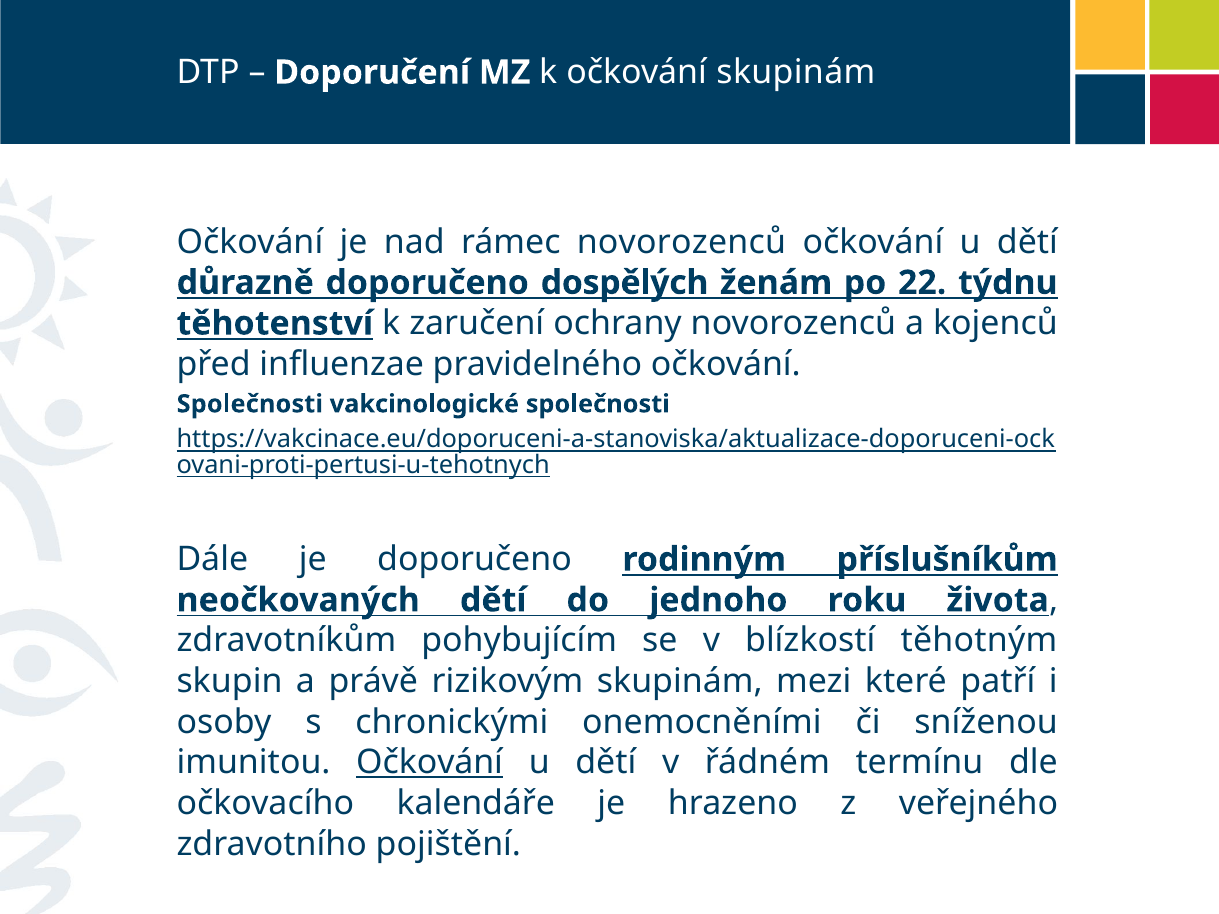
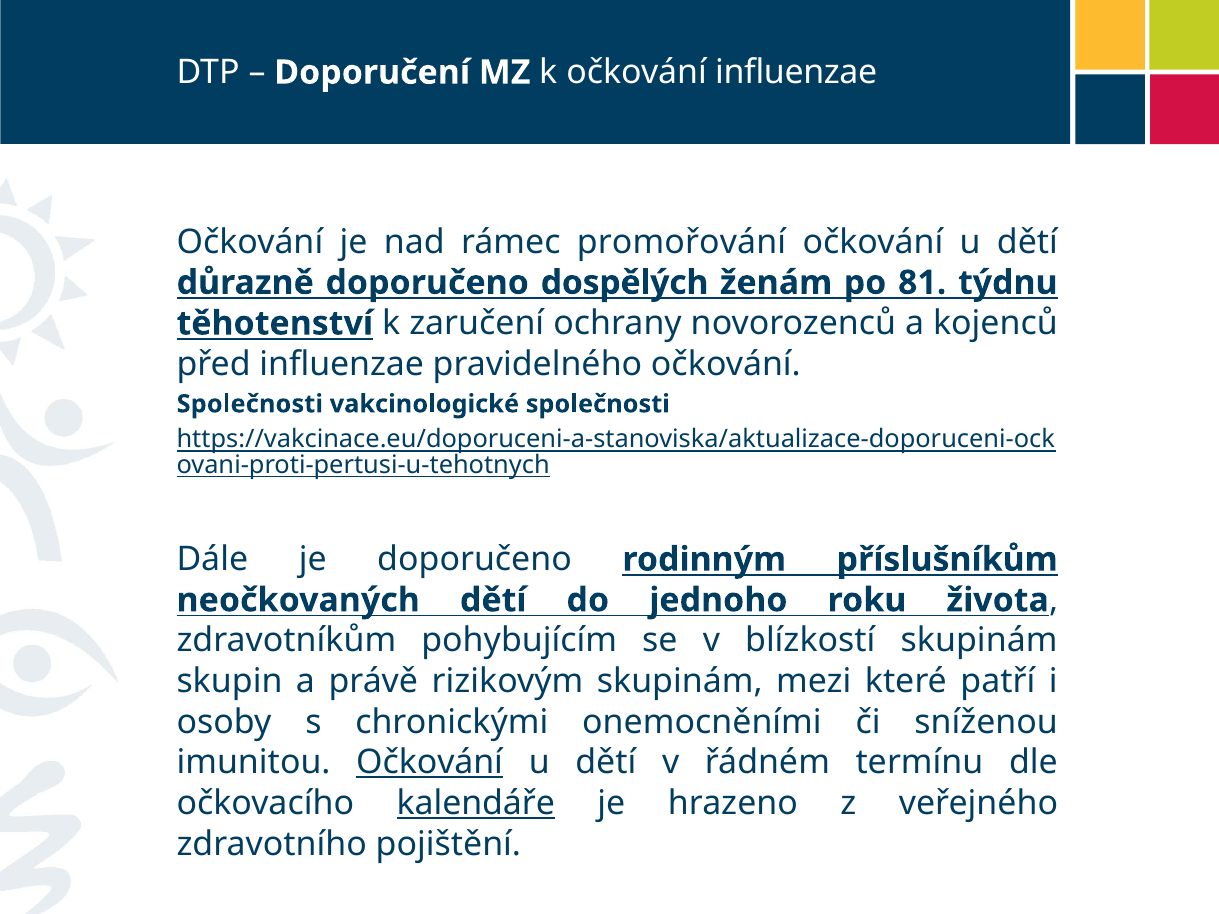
očkování skupinám: skupinám -> influenzae
rámec novorozenců: novorozenců -> promořování
22: 22 -> 81
blízkostí těhotným: těhotným -> skupinám
kalendáře underline: none -> present
